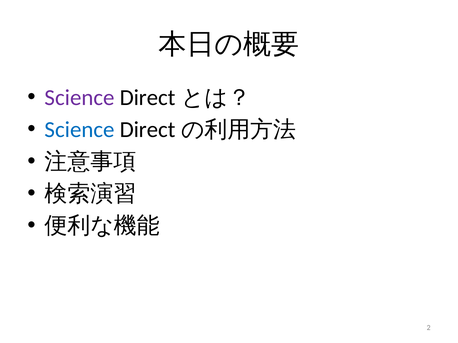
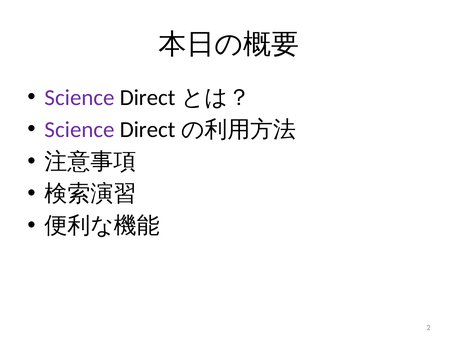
Science at (80, 130) colour: blue -> purple
